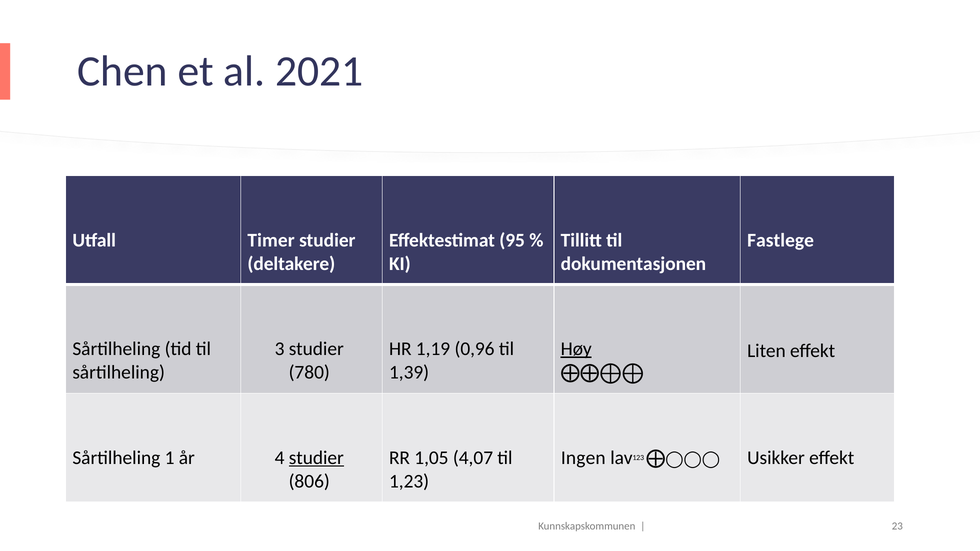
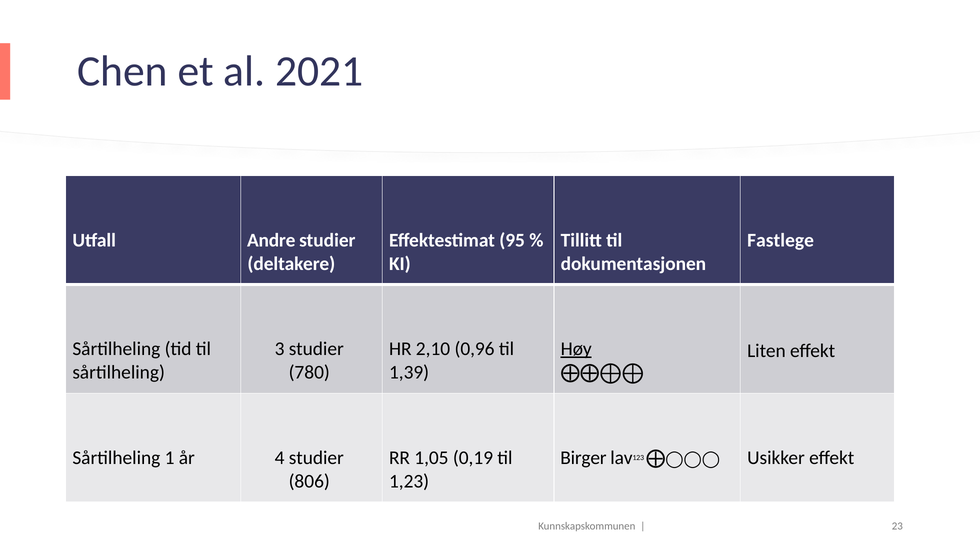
Timer: Timer -> Andre
1,19: 1,19 -> 2,10
studier at (316, 458) underline: present -> none
4,07: 4,07 -> 0,19
Ingen: Ingen -> Birger
